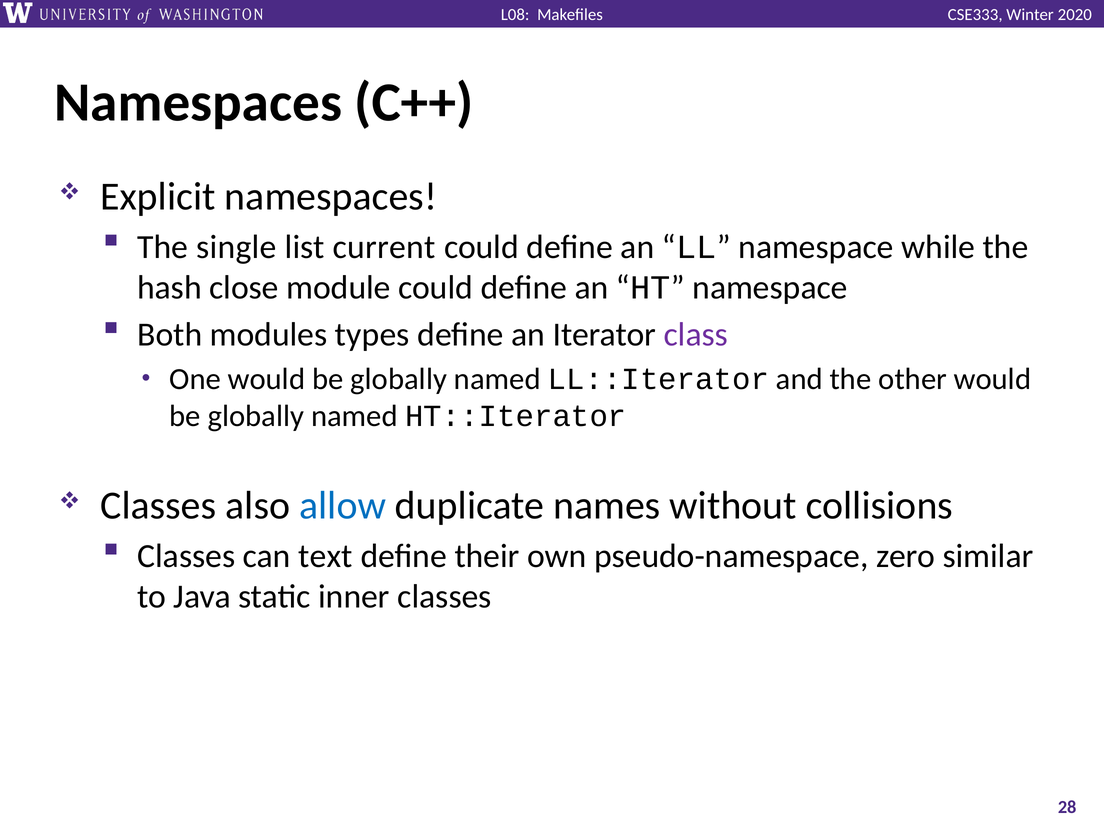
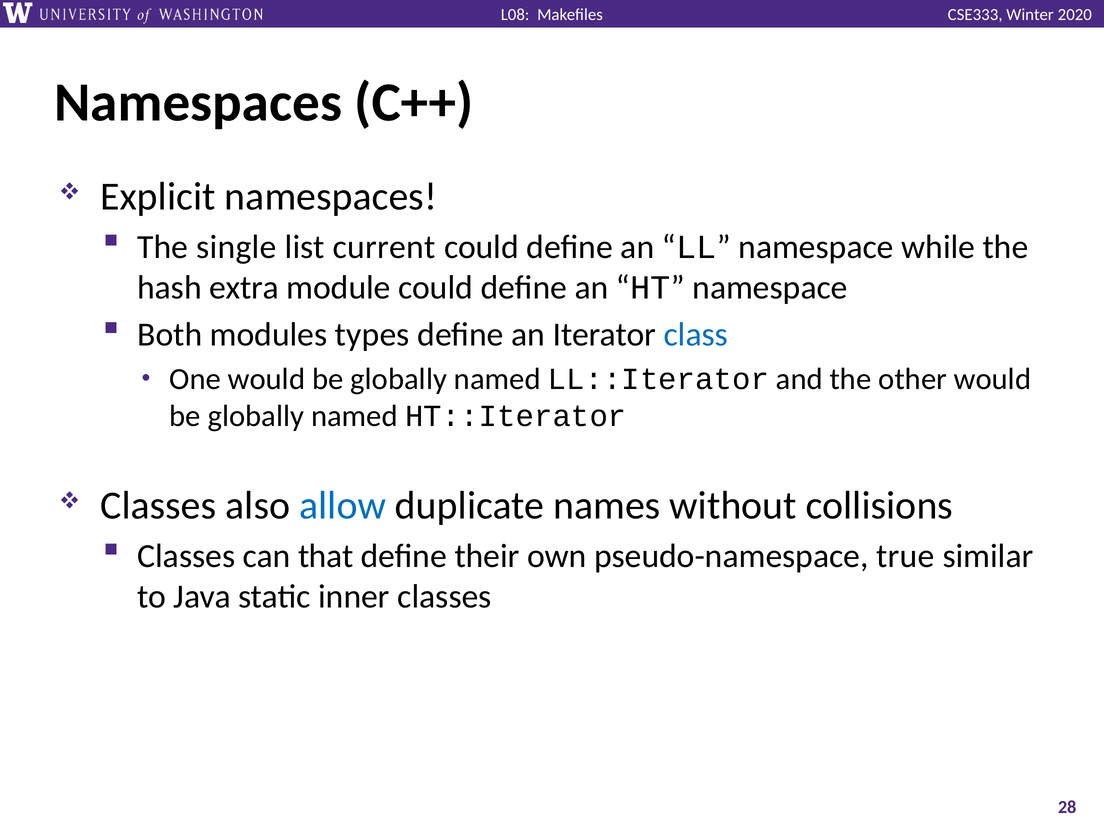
close: close -> extra
class colour: purple -> blue
text: text -> that
zero: zero -> true
